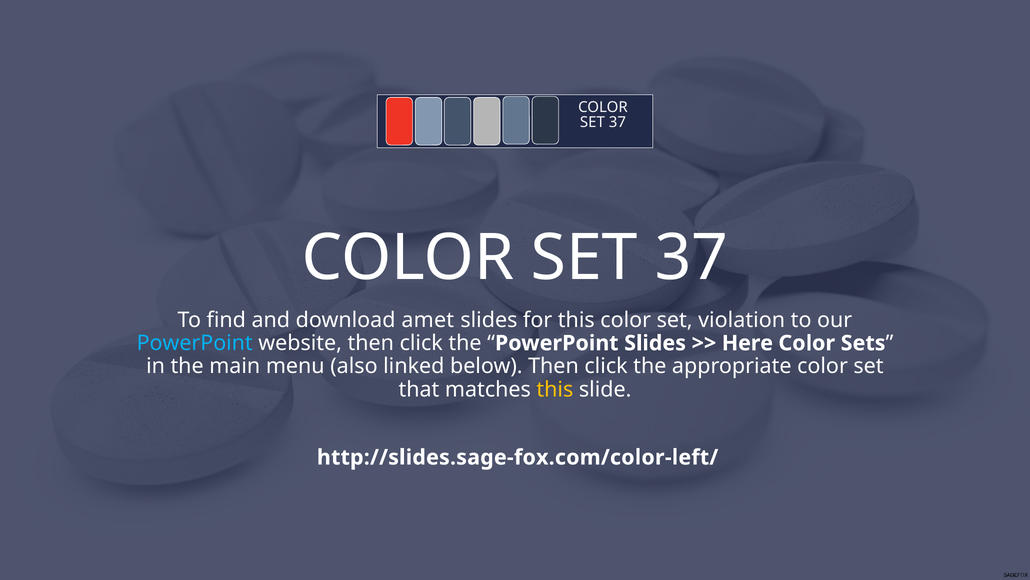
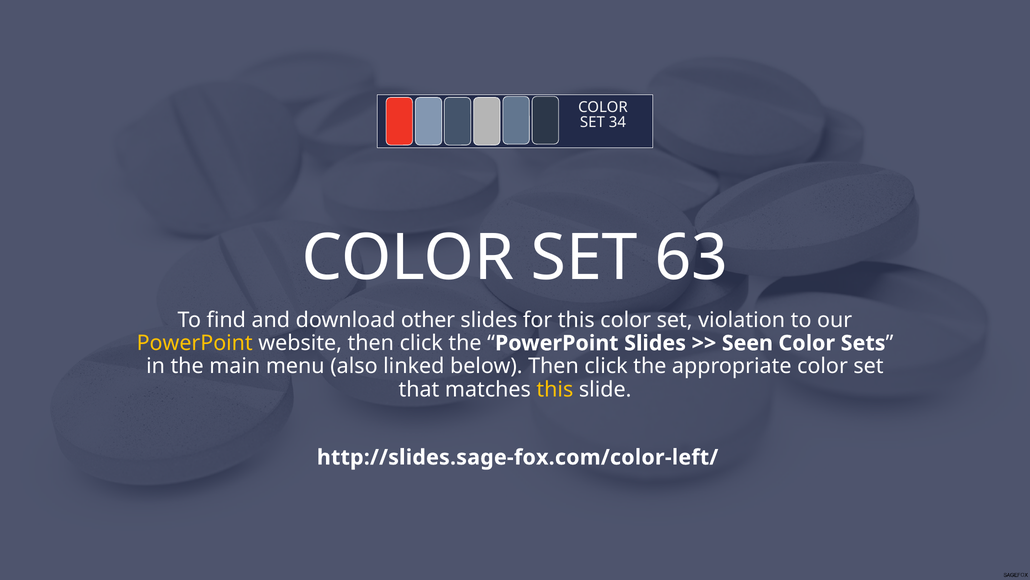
37 at (617, 122): 37 -> 34
37 at (691, 257): 37 -> 63
amet: amet -> other
PowerPoint at (195, 343) colour: light blue -> yellow
Here: Here -> Seen
